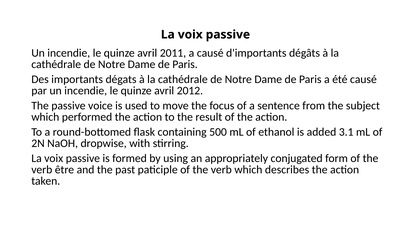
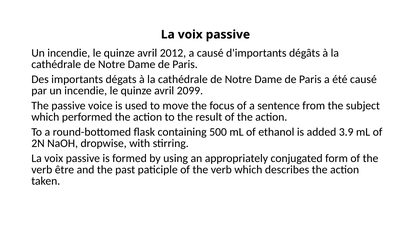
2011: 2011 -> 2012
2012: 2012 -> 2099
3.1: 3.1 -> 3.9
